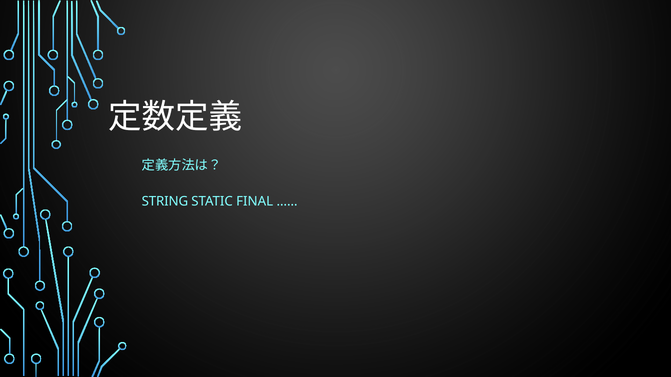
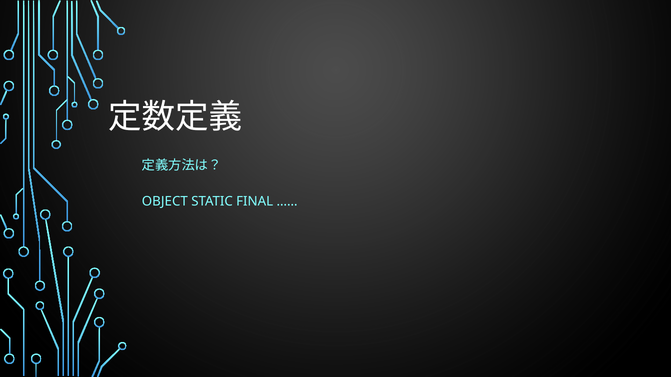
STRING: STRING -> OBJECT
